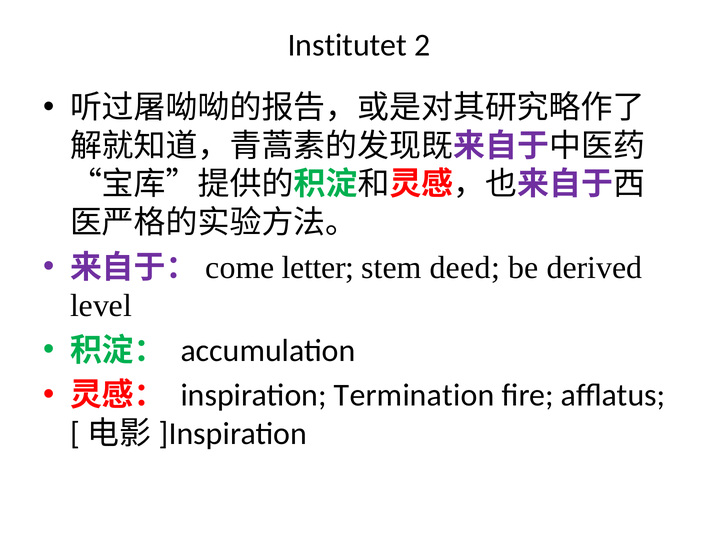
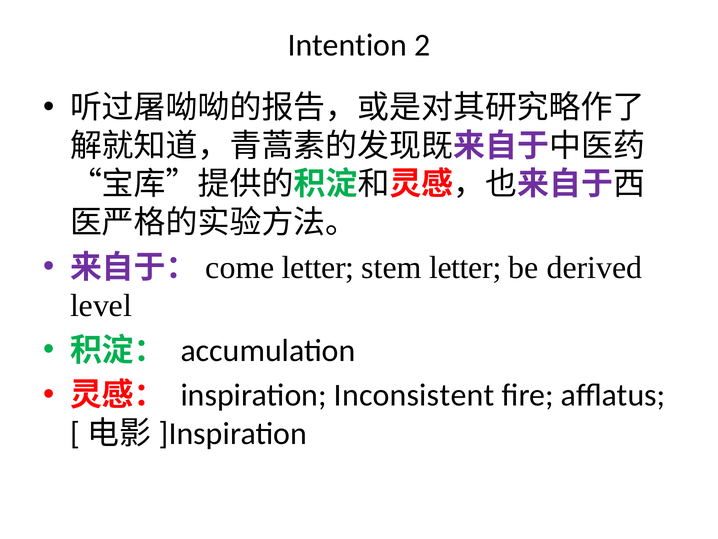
Institutet: Institutet -> Intention
stem deed: deed -> letter
Termination: Termination -> Inconsistent
